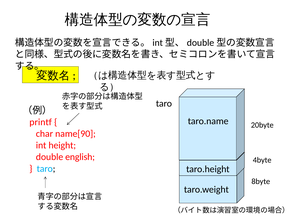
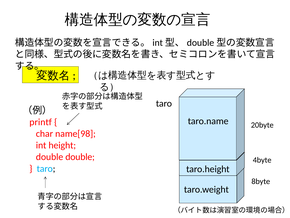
name[90: name[90 -> name[98
double english: english -> double
